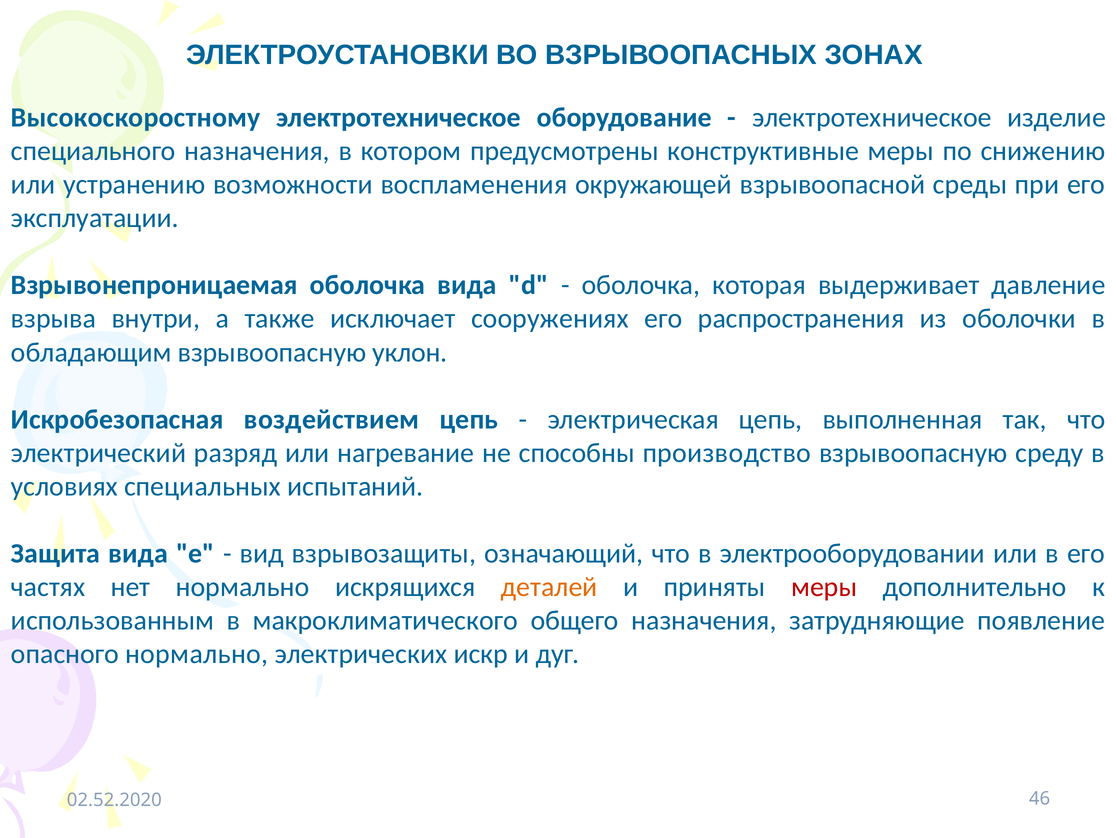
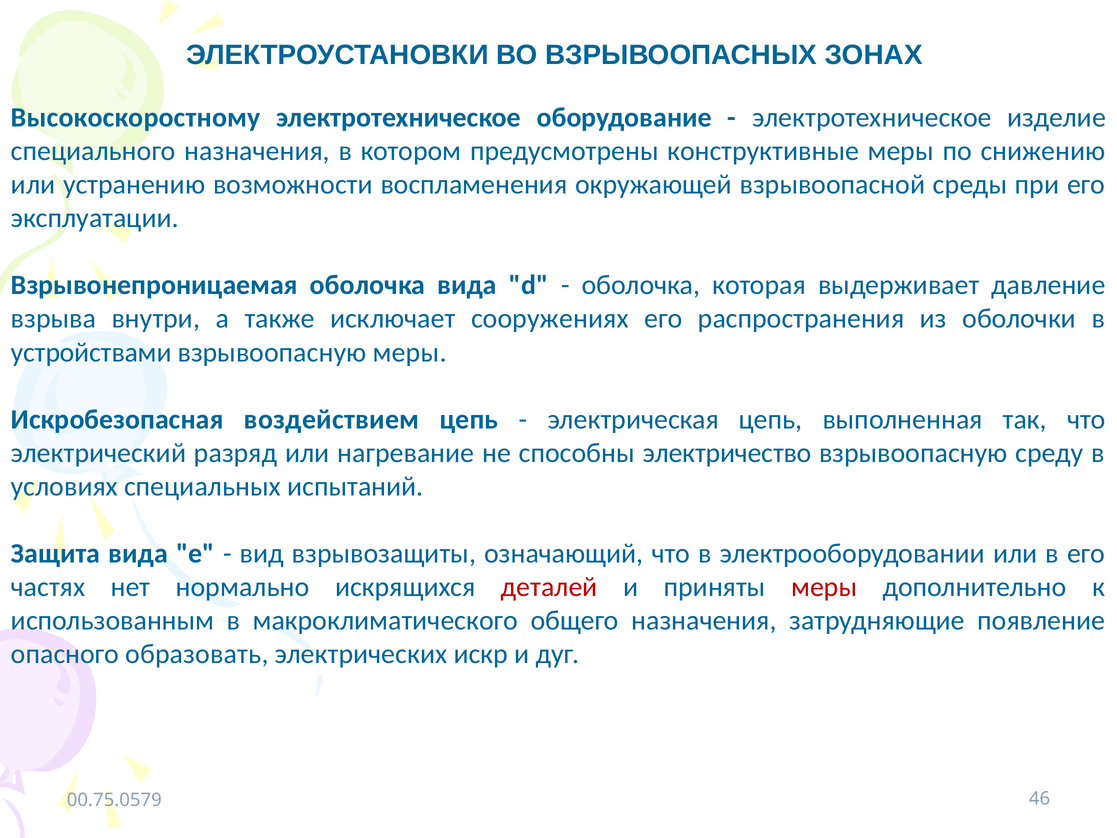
обладающим: обладающим -> устройствами
взрывоопасную уклон: уклон -> меры
производство: производство -> электричество
деталей colour: orange -> red
опасного нормально: нормально -> образовать
02.52.2020: 02.52.2020 -> 00.75.0579
